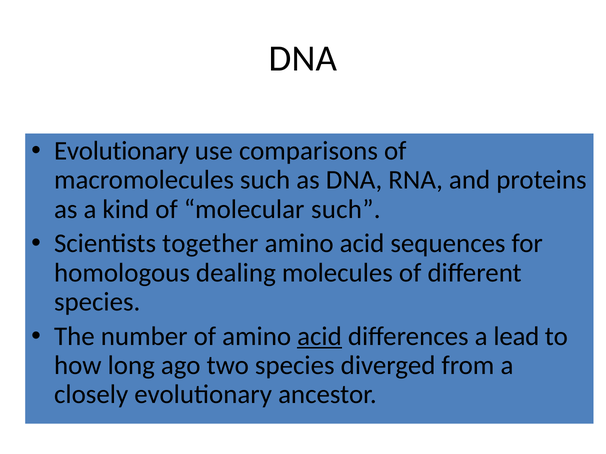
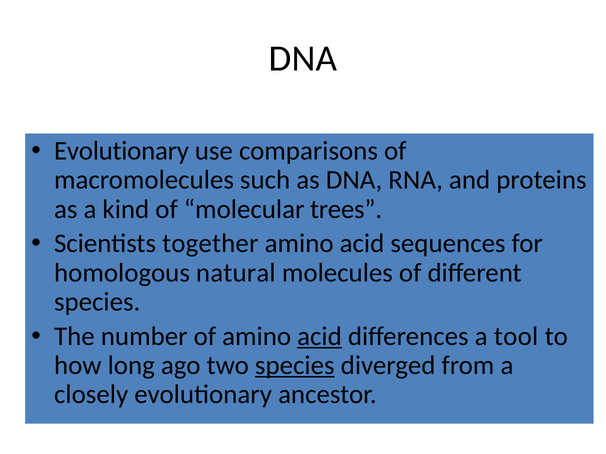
molecular such: such -> trees
dealing: dealing -> natural
lead: lead -> tool
species at (295, 366) underline: none -> present
